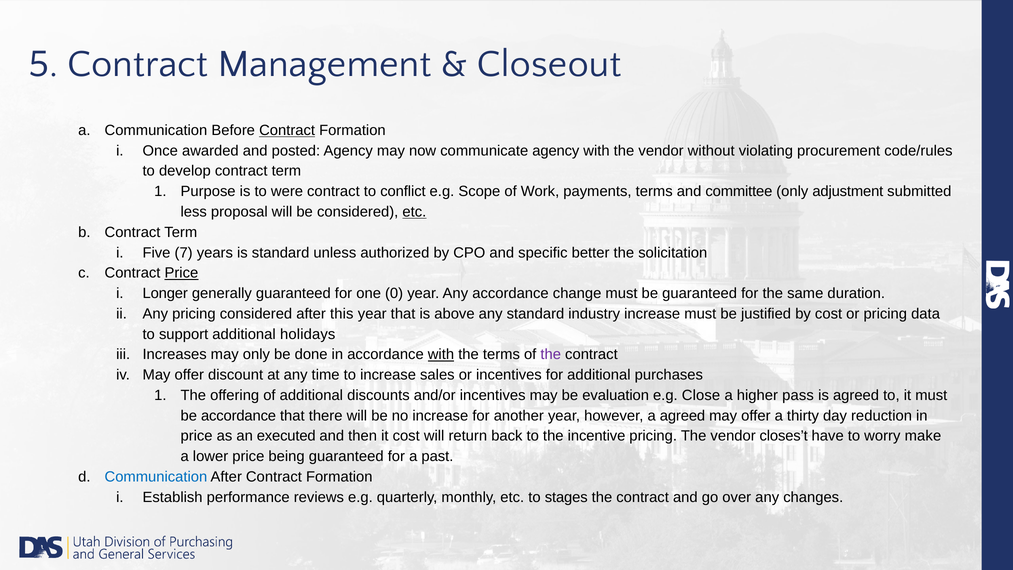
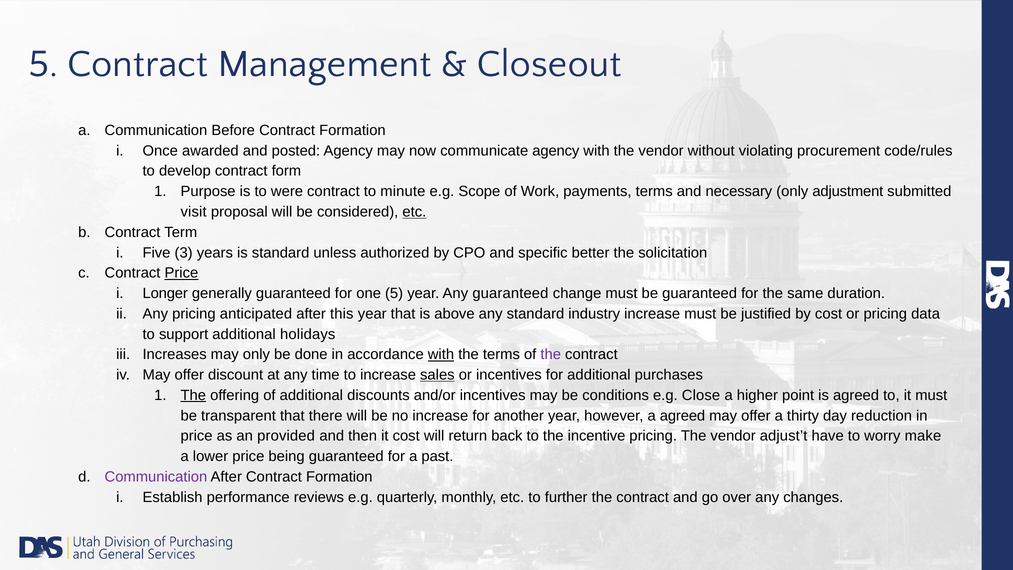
Contract at (287, 130) underline: present -> none
develop contract term: term -> form
conflict: conflict -> minute
committee: committee -> necessary
less: less -> visit
7: 7 -> 3
one 0: 0 -> 5
Any accordance: accordance -> guaranteed
pricing considered: considered -> anticipated
sales underline: none -> present
The at (193, 395) underline: none -> present
evaluation: evaluation -> conditions
pass: pass -> point
be accordance: accordance -> transparent
executed: executed -> provided
closes’t: closes’t -> adjust’t
Communication at (156, 477) colour: blue -> purple
stages: stages -> further
